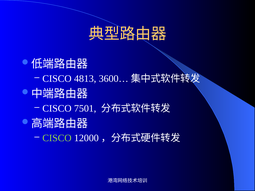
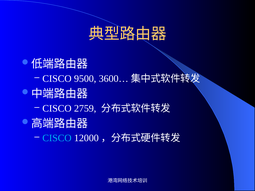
4813: 4813 -> 9500
7501: 7501 -> 2759
CISCO at (57, 138) colour: light green -> light blue
